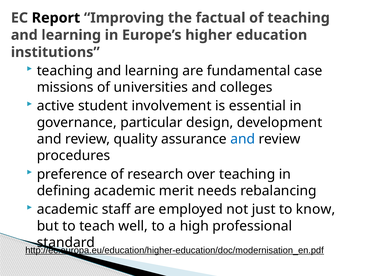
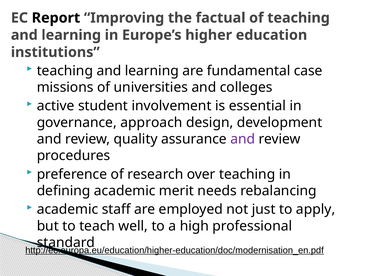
particular: particular -> approach
and at (243, 139) colour: blue -> purple
know: know -> apply
